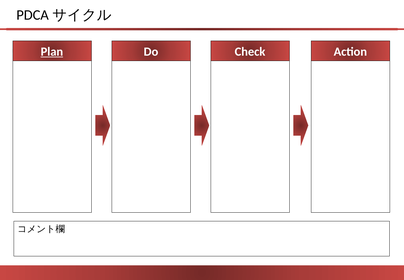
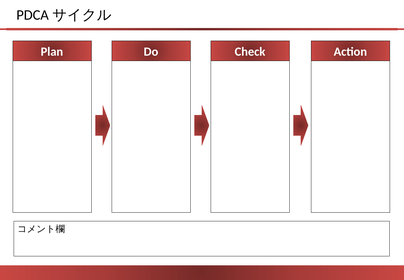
Plan underline: present -> none
